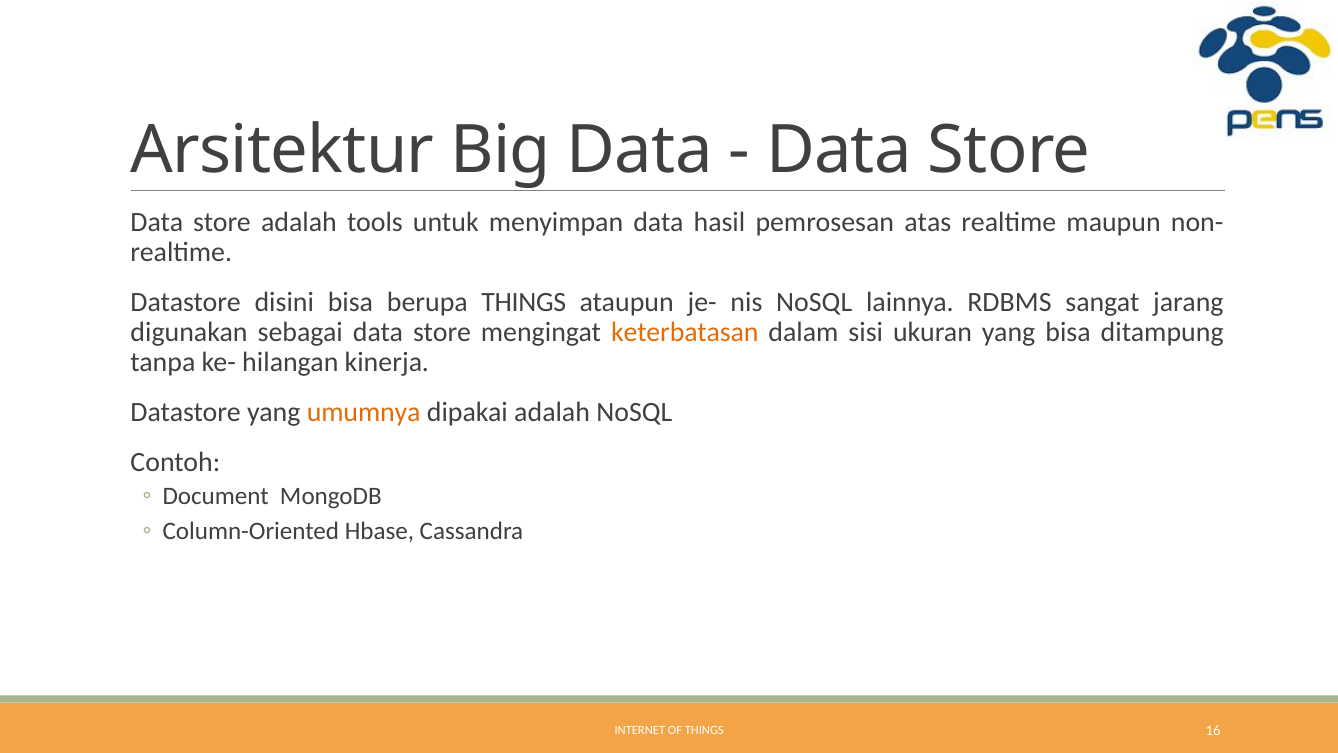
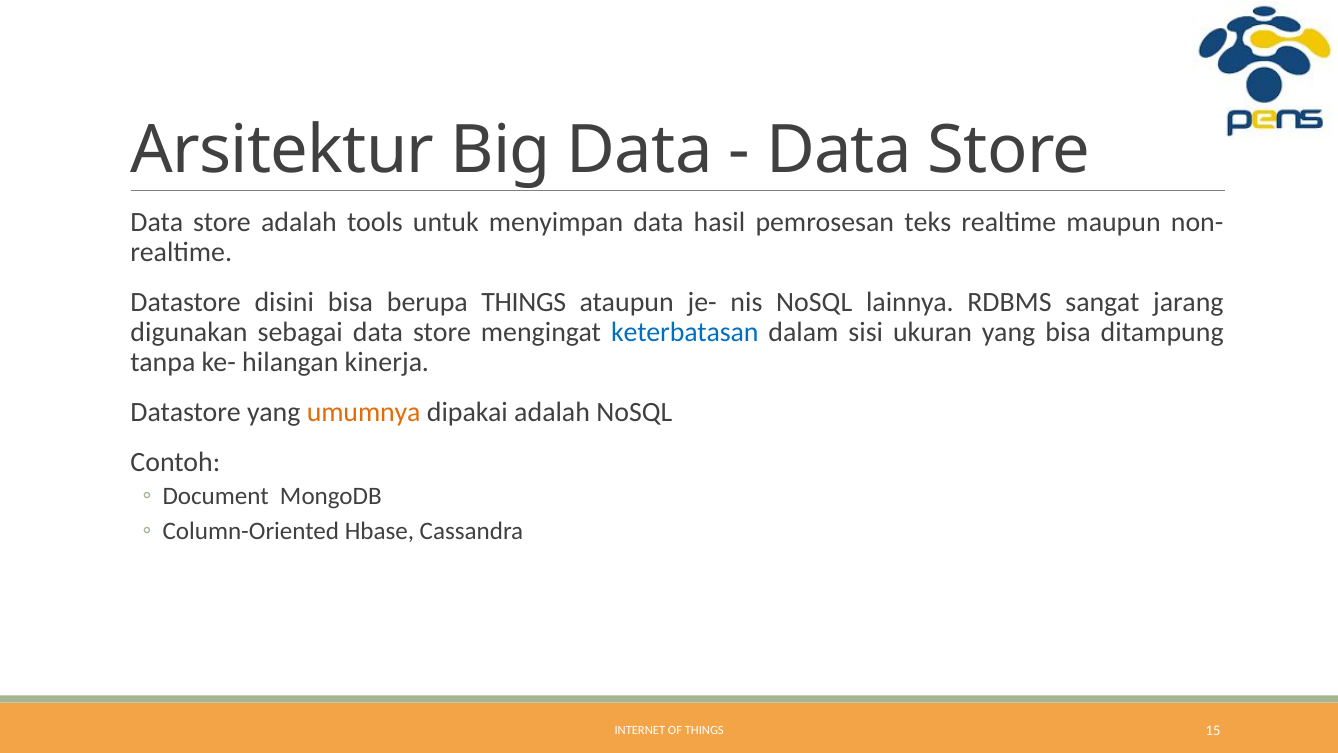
atas: atas -> teks
keterbatasan colour: orange -> blue
16: 16 -> 15
